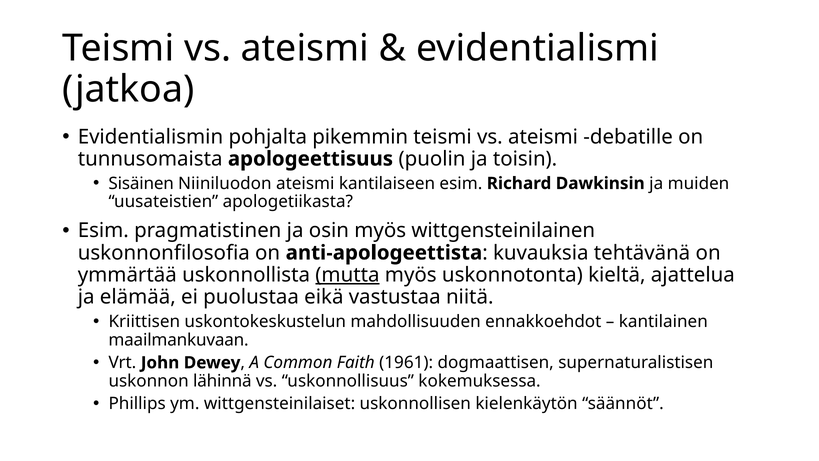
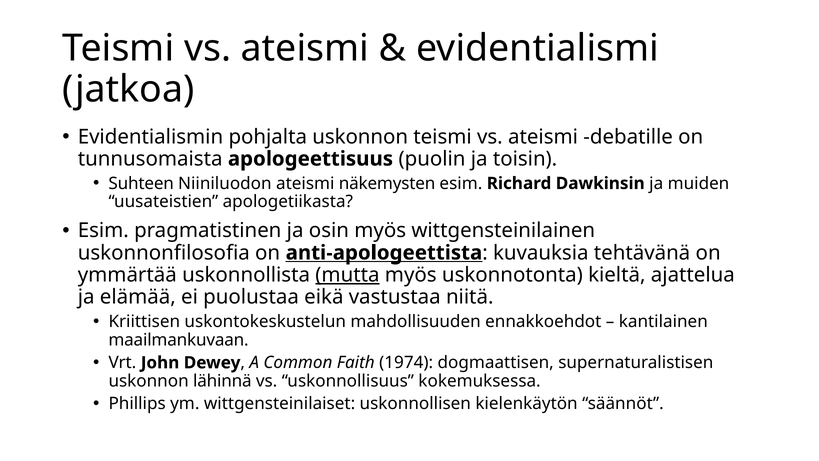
pohjalta pikemmin: pikemmin -> uskonnon
Sisäinen: Sisäinen -> Suhteen
kantilaiseen: kantilaiseen -> näkemysten
anti-apologeettista underline: none -> present
1961: 1961 -> 1974
